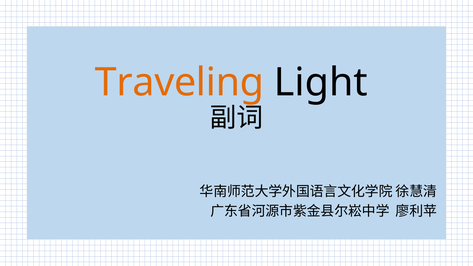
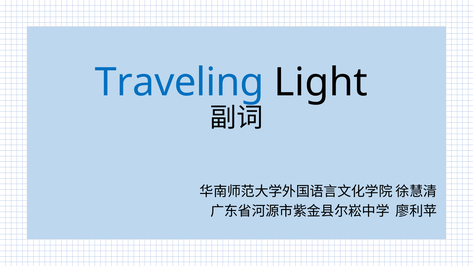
Traveling colour: orange -> blue
